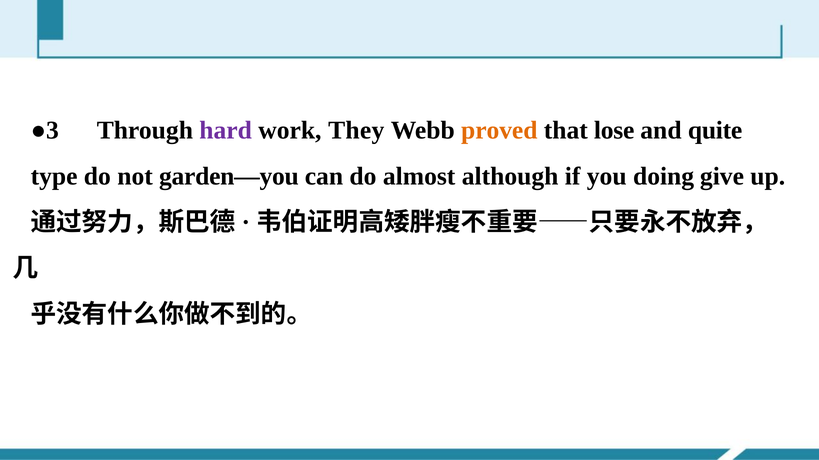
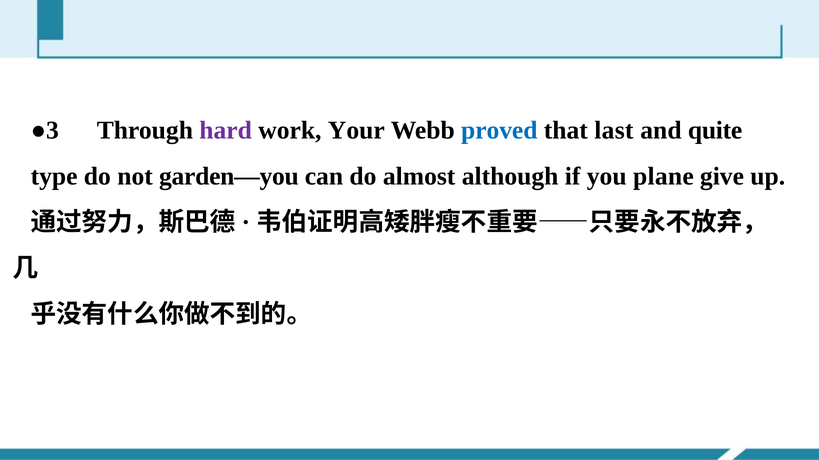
They: They -> Your
proved colour: orange -> blue
lose: lose -> last
doing: doing -> plane
